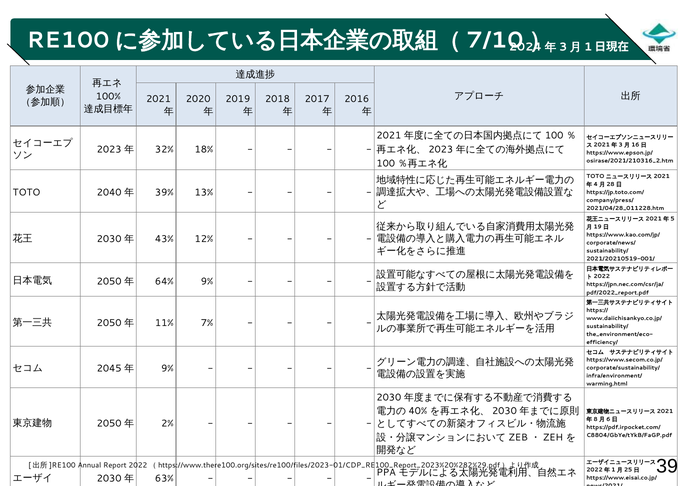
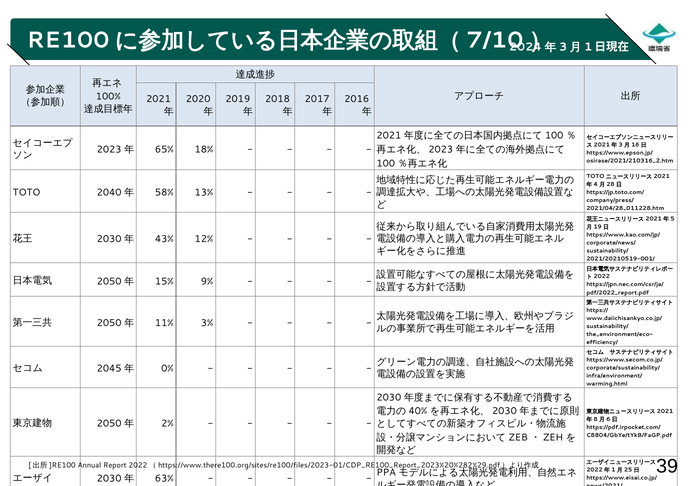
32%: 32% -> 65%
39%: 39% -> 58%
64%: 64% -> 15%
7%: 7% -> 3%
9% at (167, 369): 9% -> 0%
